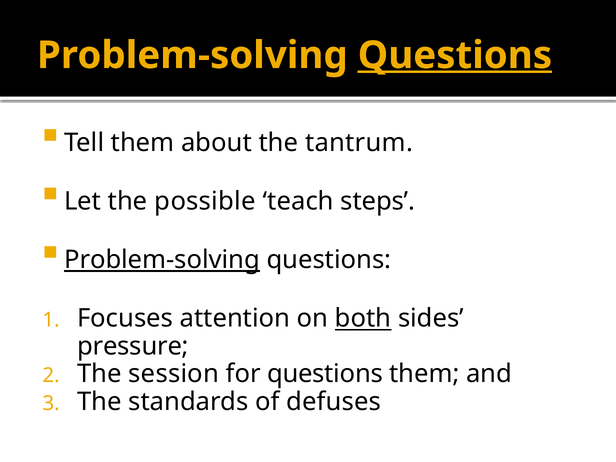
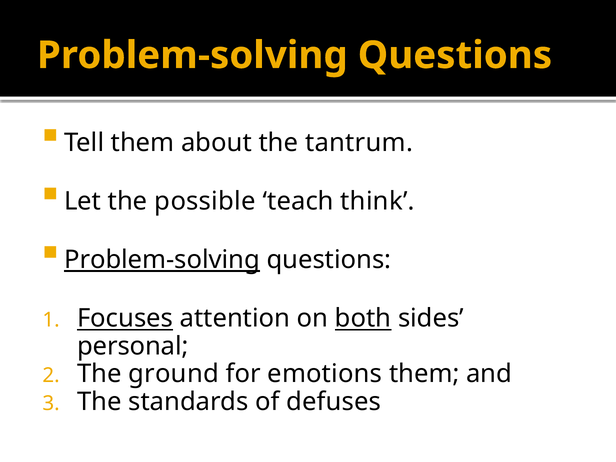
Questions at (455, 55) underline: present -> none
steps: steps -> think
Focuses underline: none -> present
pressure: pressure -> personal
session: session -> ground
for questions: questions -> emotions
